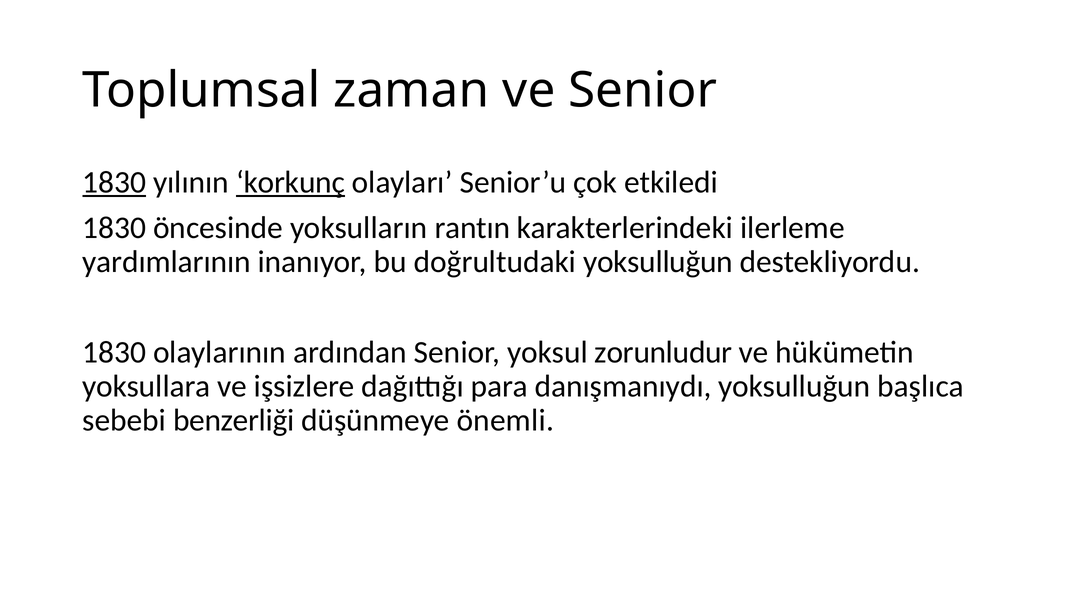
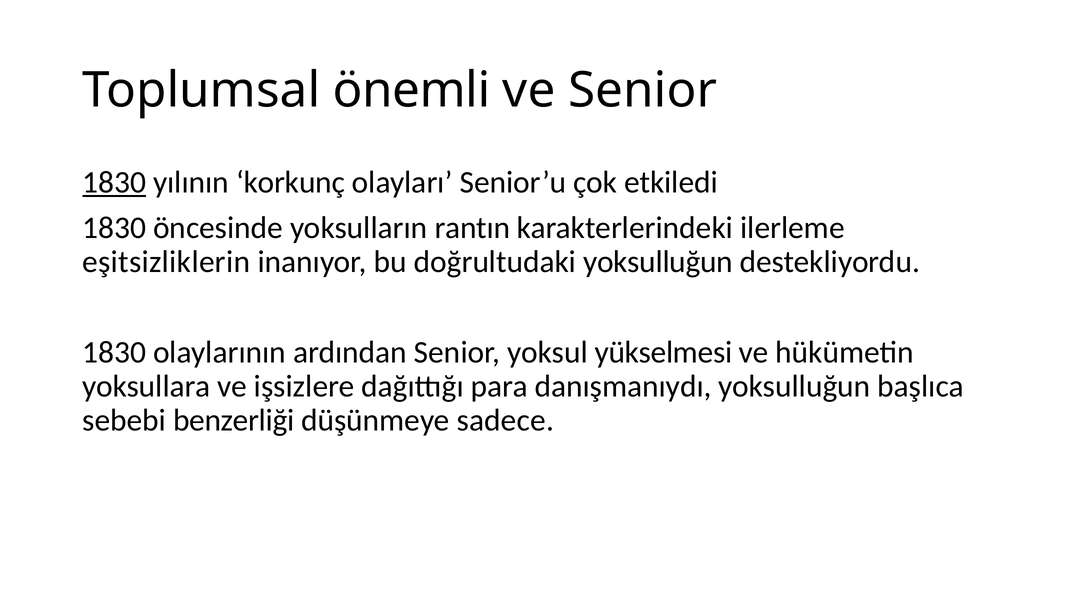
zaman: zaman -> önemli
korkunç underline: present -> none
yardımlarının: yardımlarının -> eşitsizliklerin
zorunludur: zorunludur -> yükselmesi
önemli: önemli -> sadece
